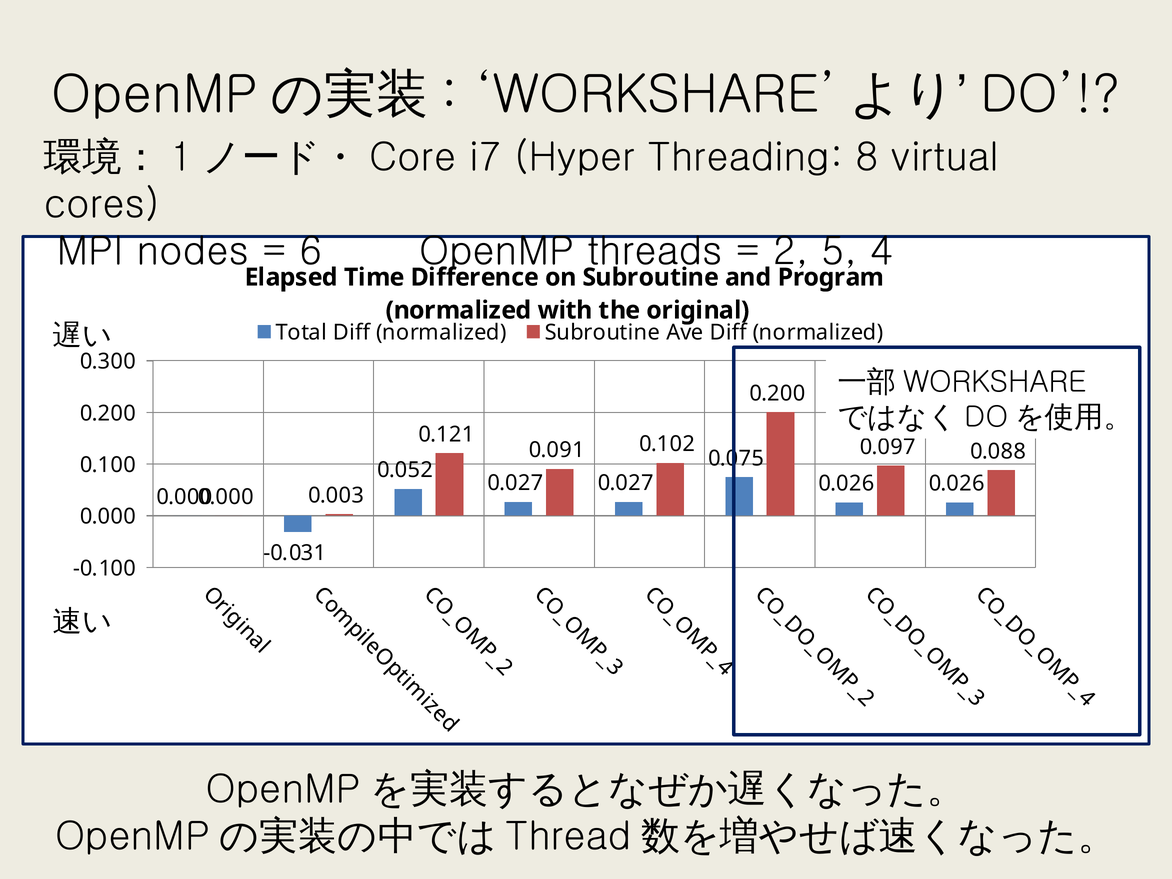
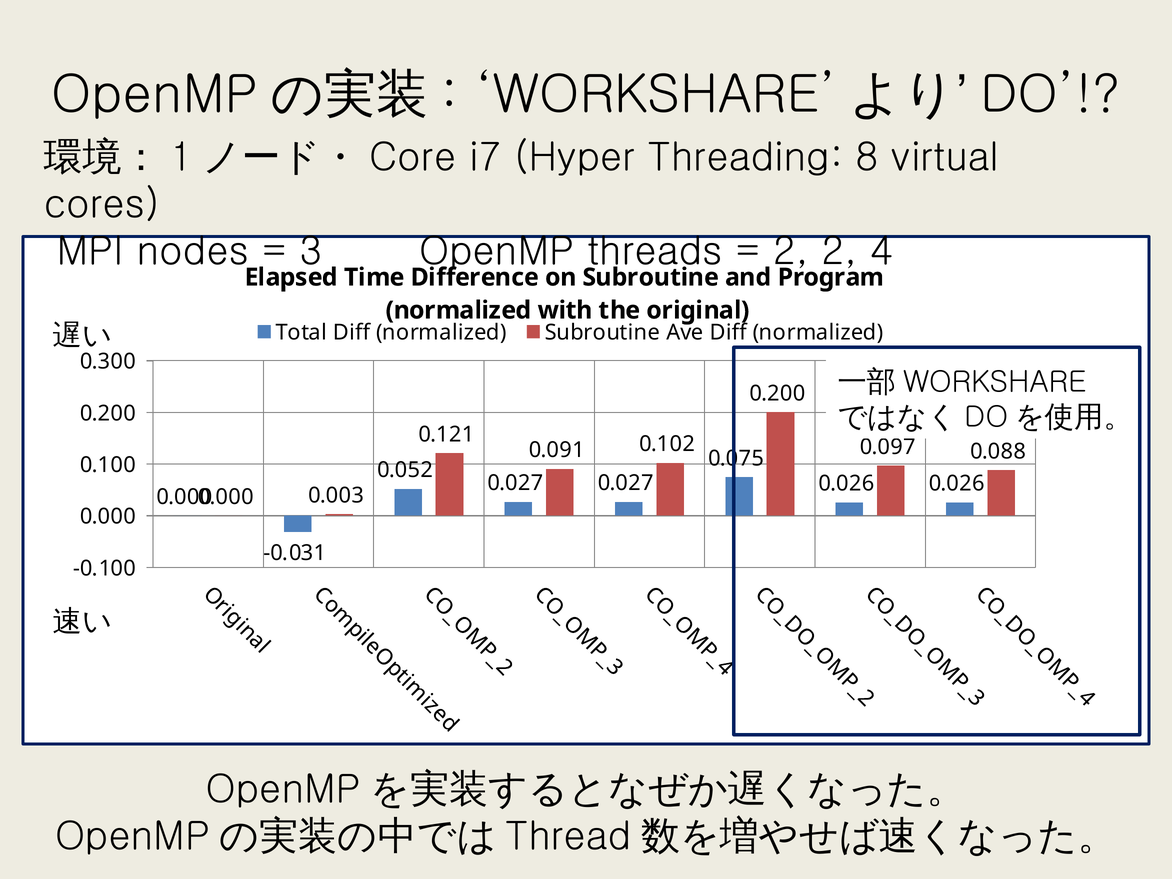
6: 6 -> 3
2 5: 5 -> 2
